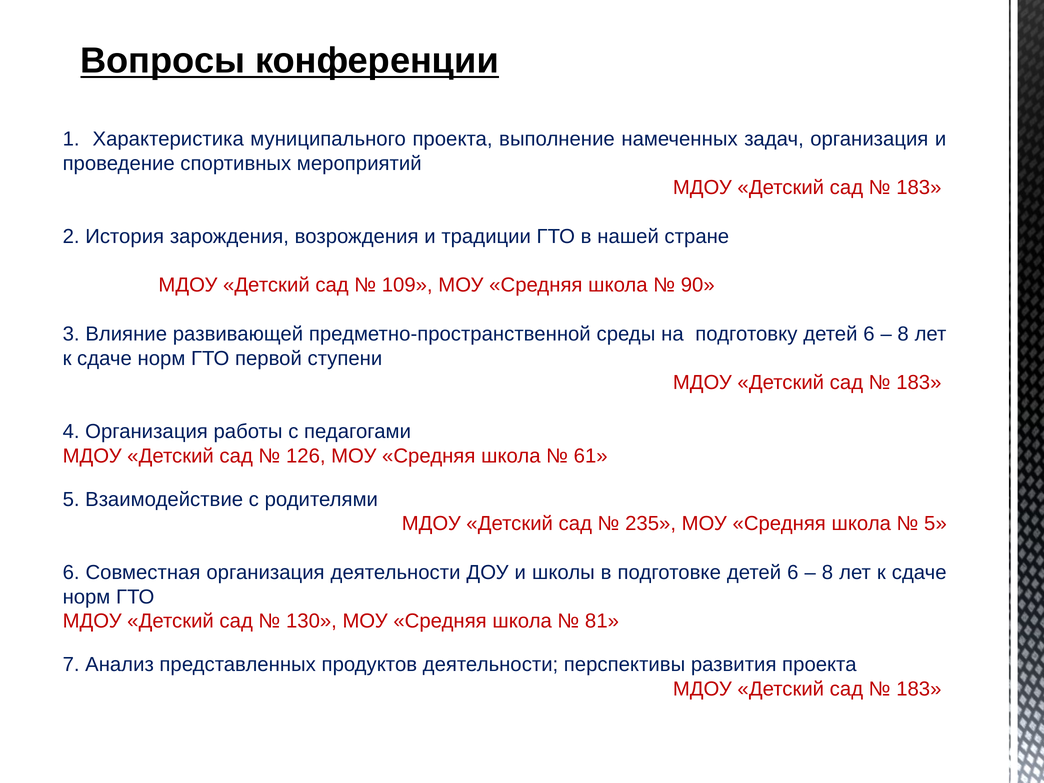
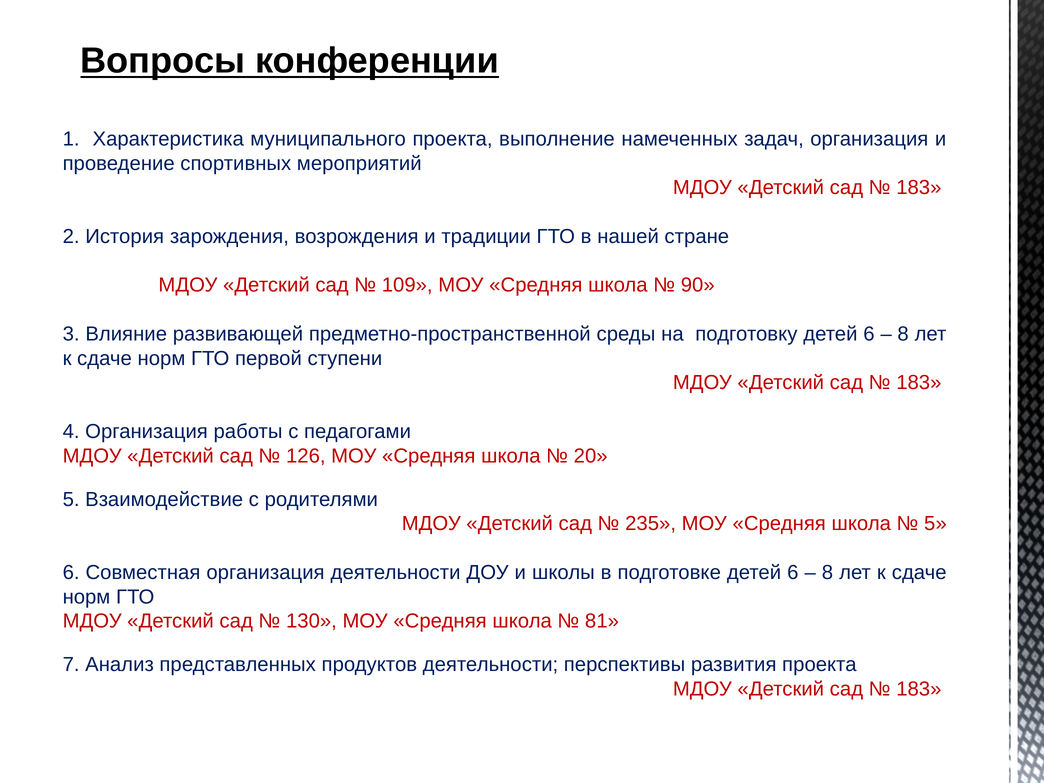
61: 61 -> 20
